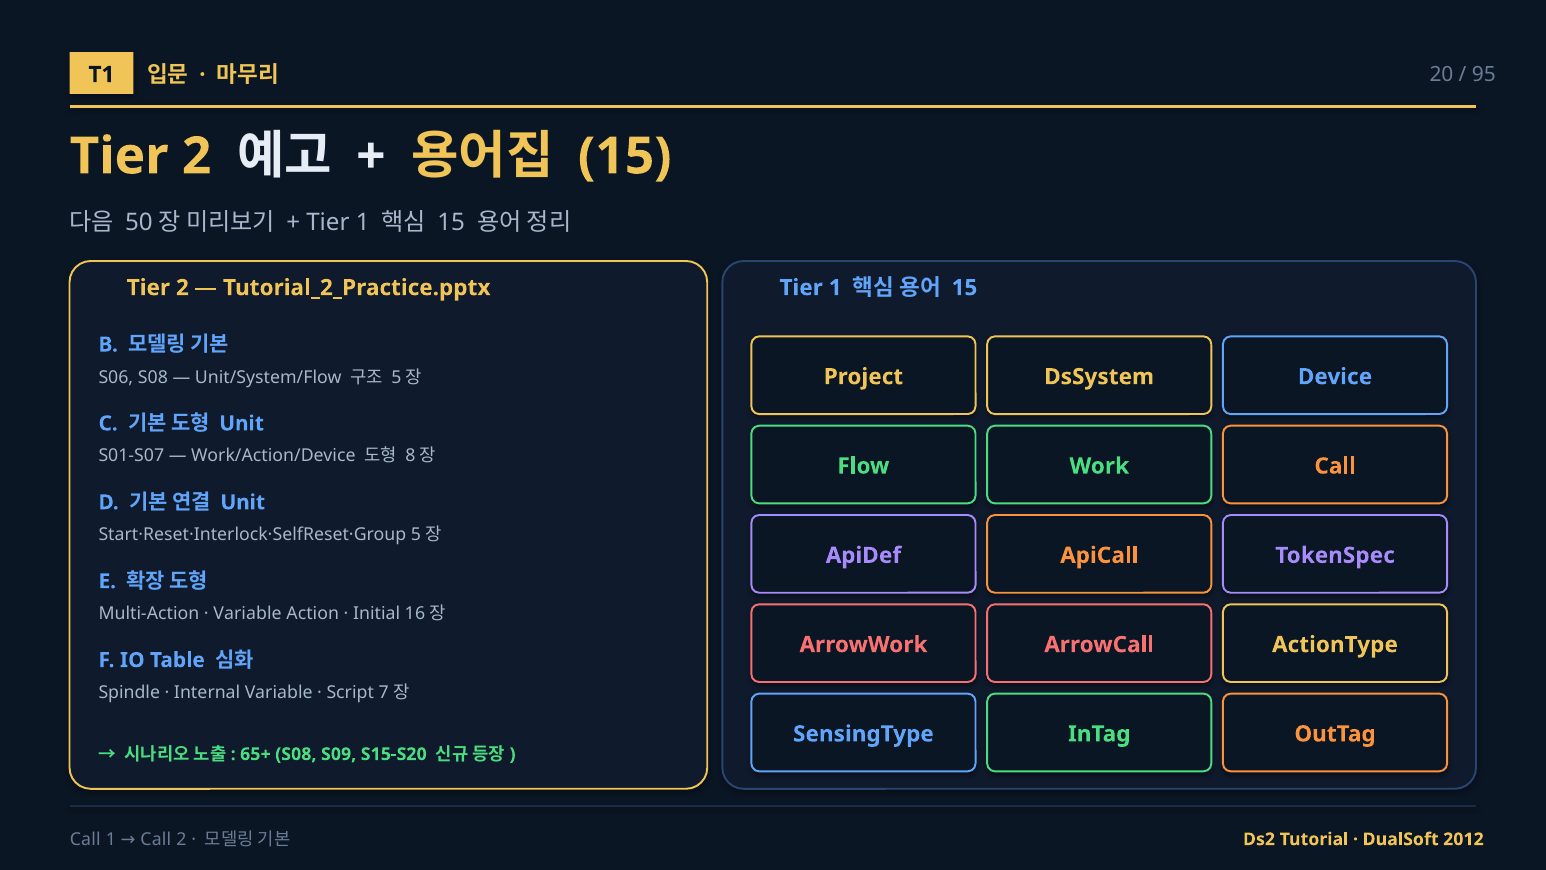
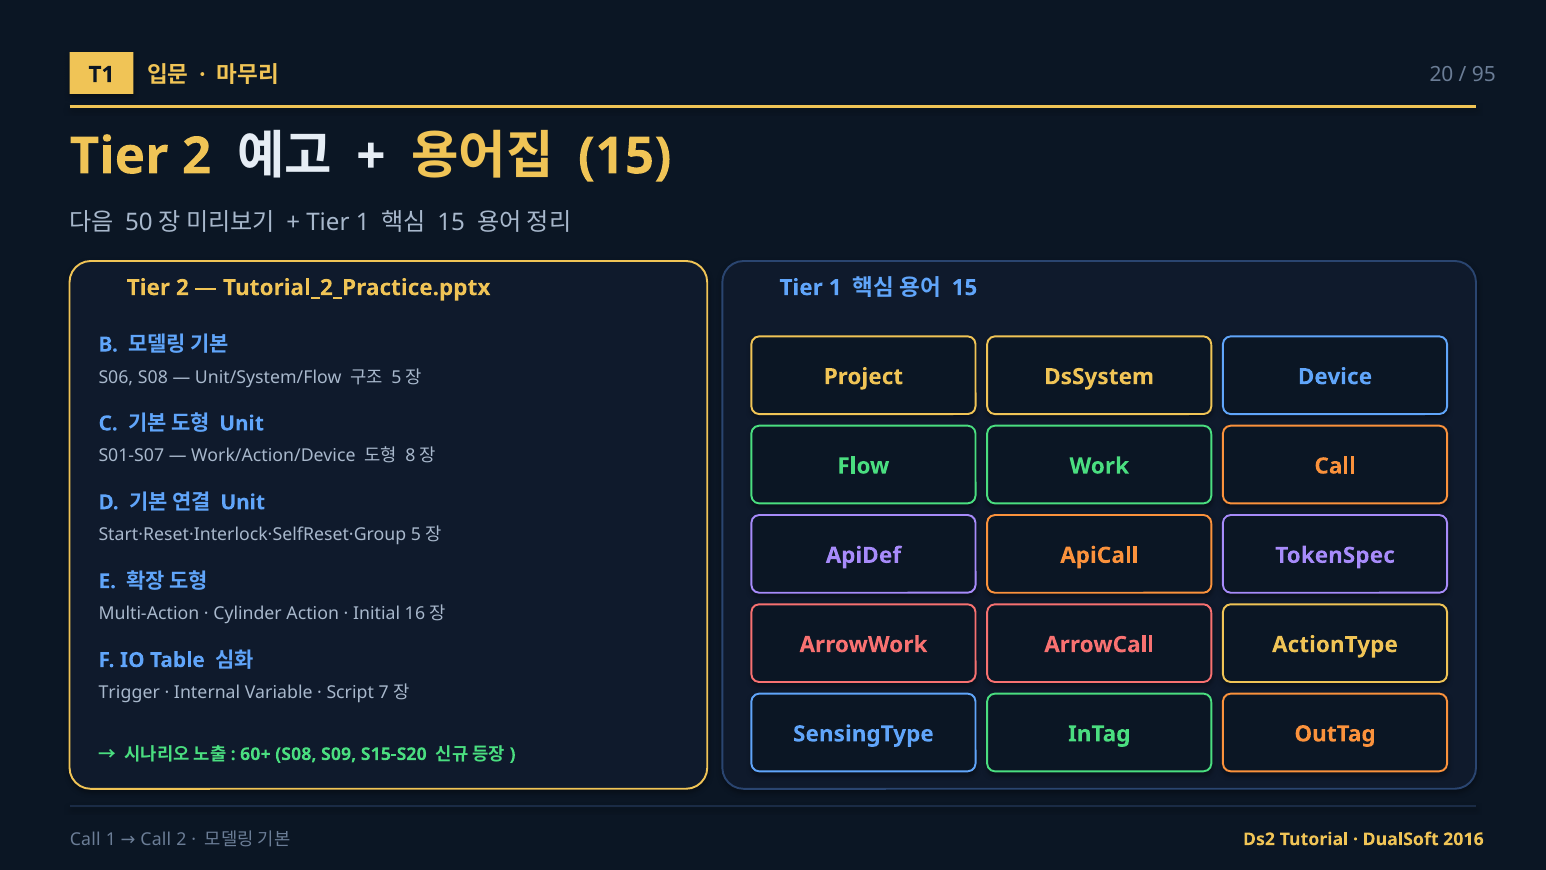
Variable at (248, 614): Variable -> Cylinder
Spindle: Spindle -> Trigger
65+: 65+ -> 60+
2012: 2012 -> 2016
